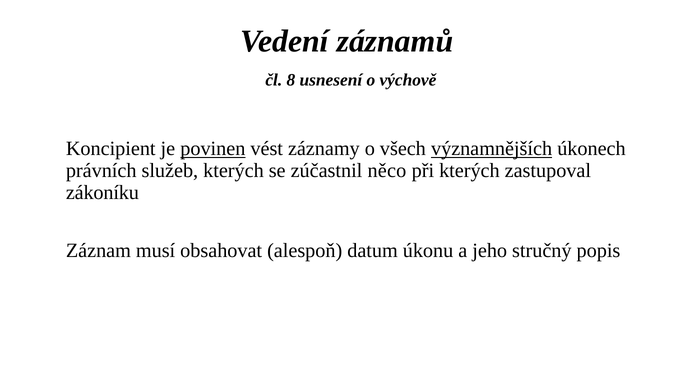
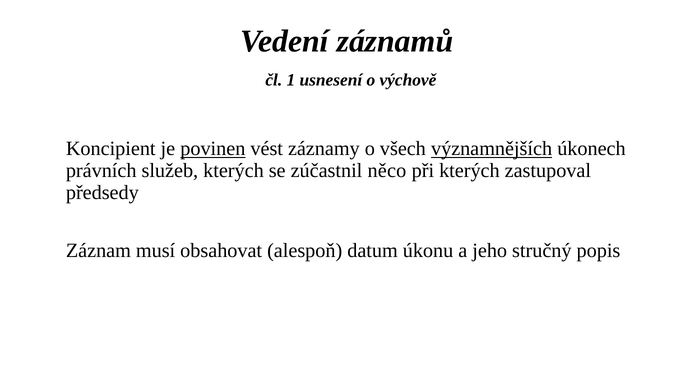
8: 8 -> 1
zákoníku: zákoníku -> předsedy
